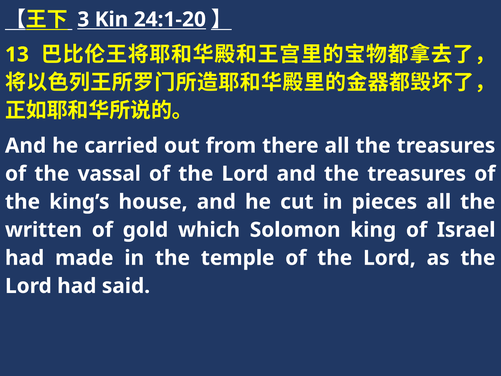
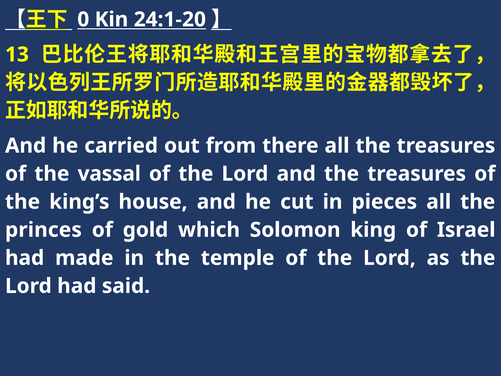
3: 3 -> 0
written: written -> princes
